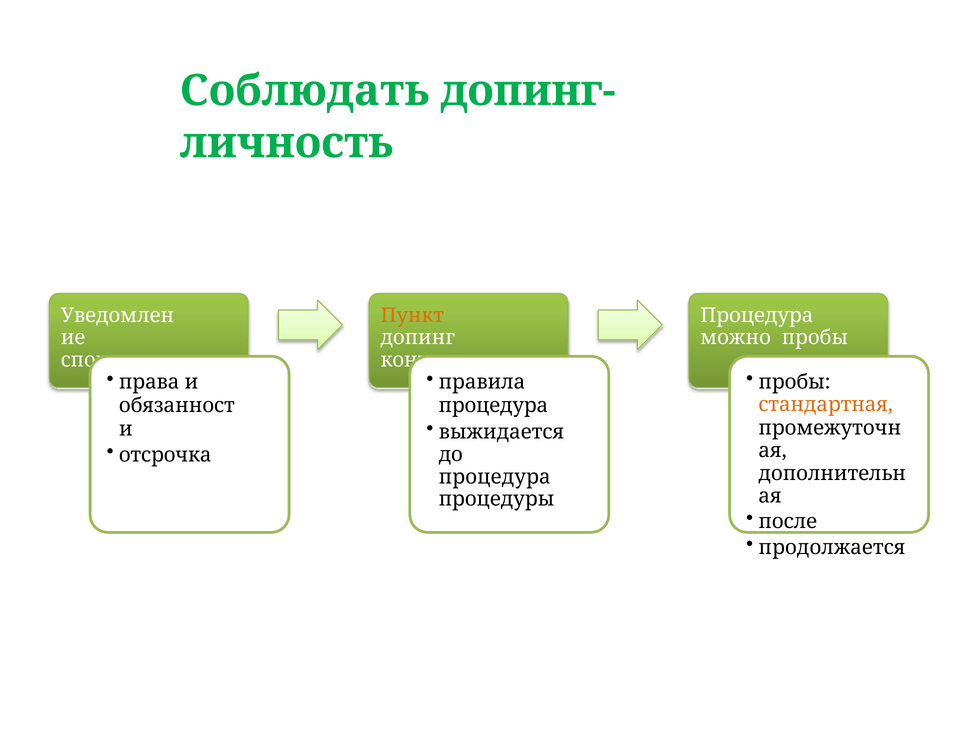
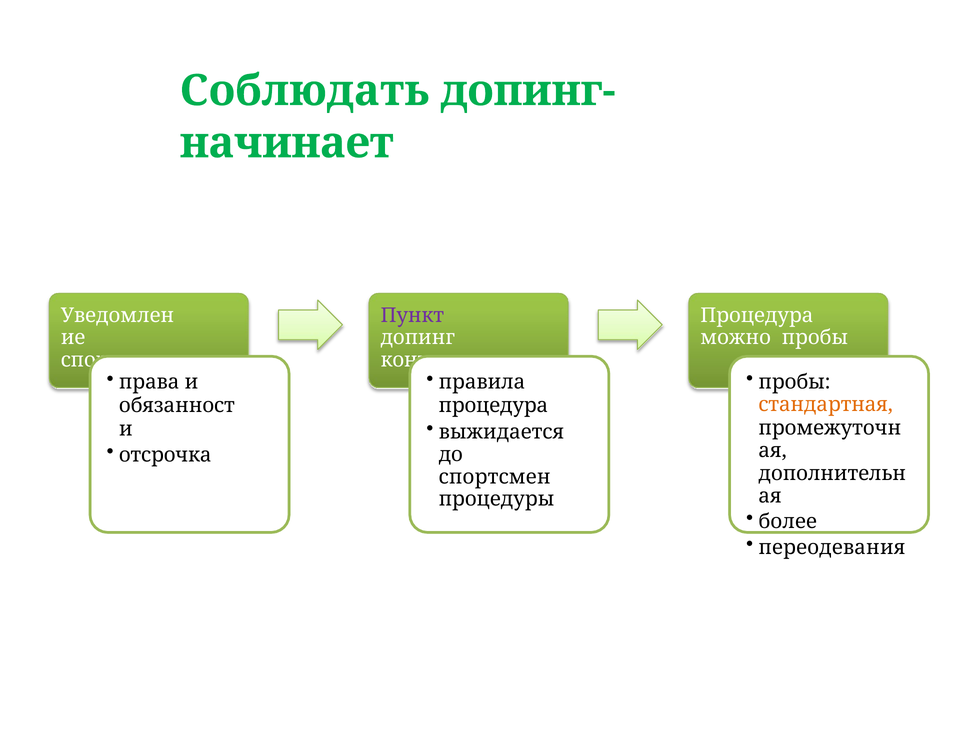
личность: личность -> начинает
Пункт colour: orange -> purple
процедура at (495, 477): процедура -> спортсмен
после: после -> более
продолжается: продолжается -> переодевания
